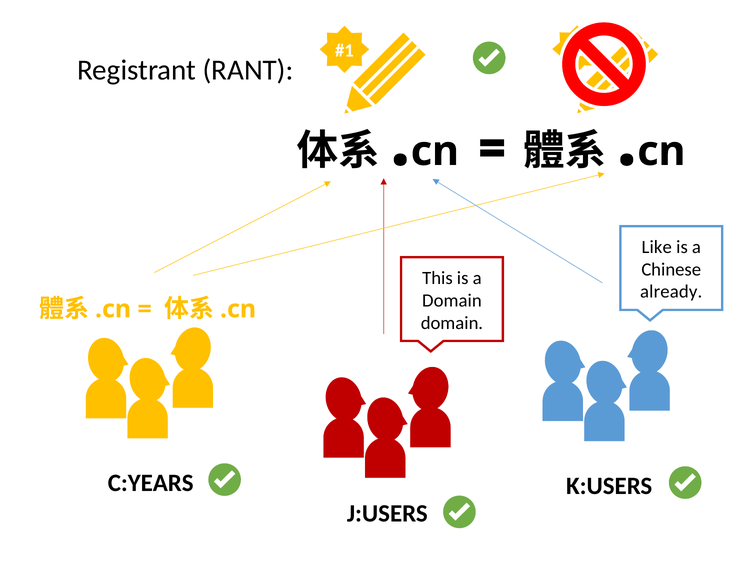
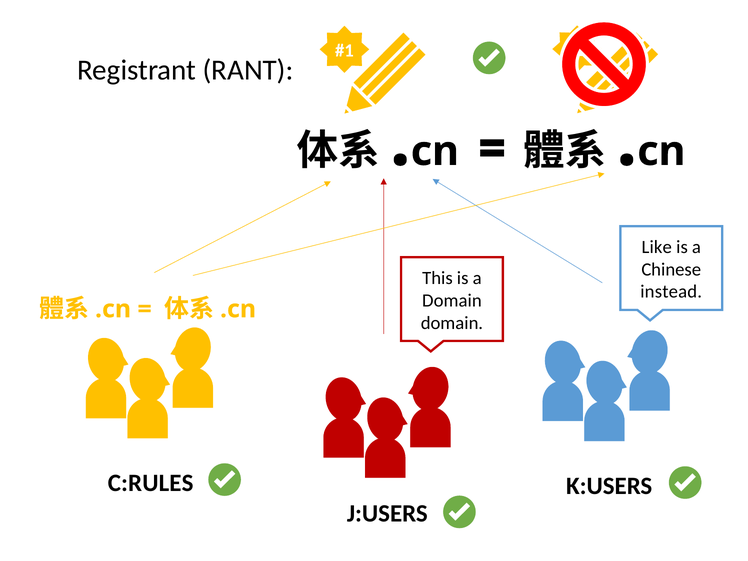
already: already -> instead
C:YEARS: C:YEARS -> C:RULES
